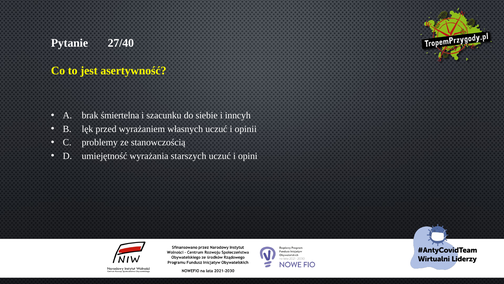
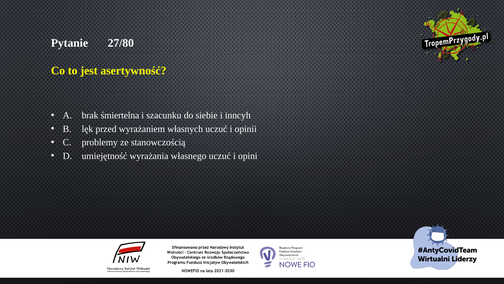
27/40: 27/40 -> 27/80
starszych: starszych -> własnego
